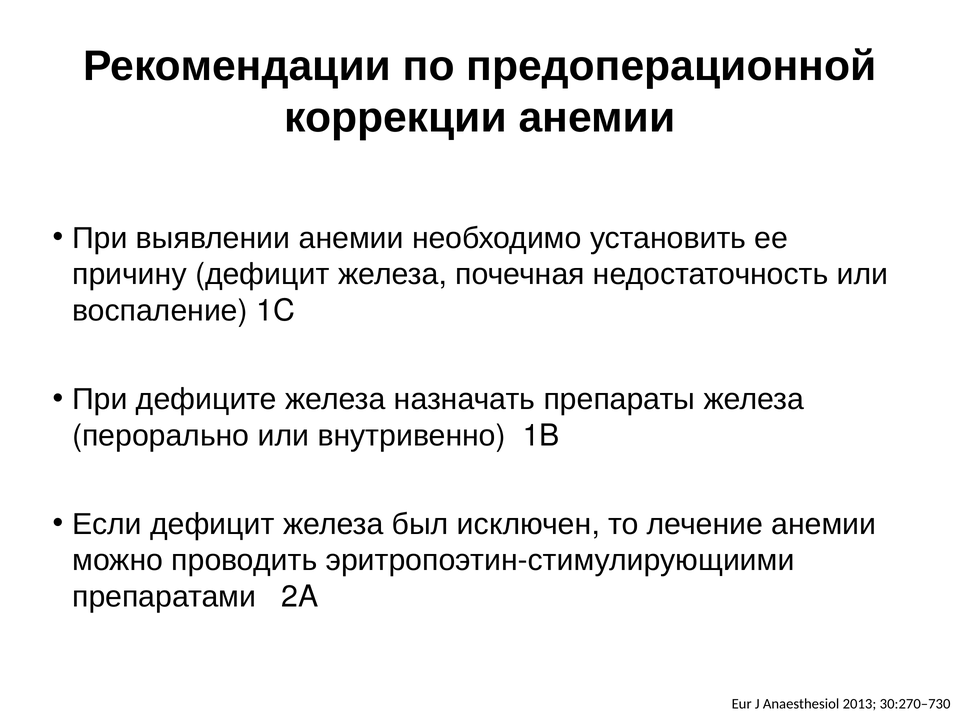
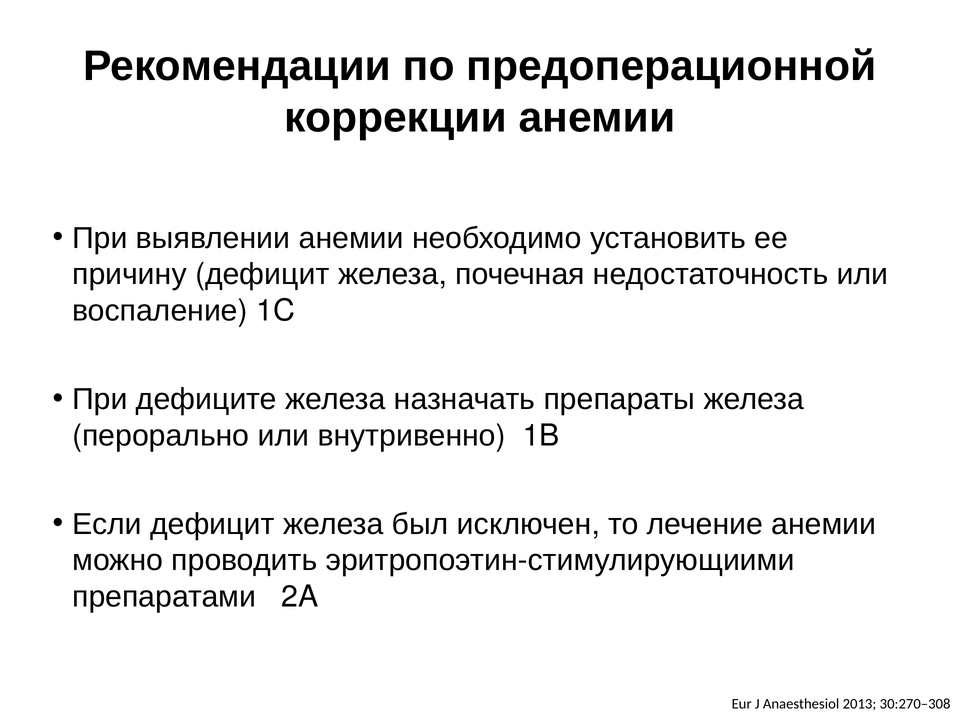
30:270–730: 30:270–730 -> 30:270–308
